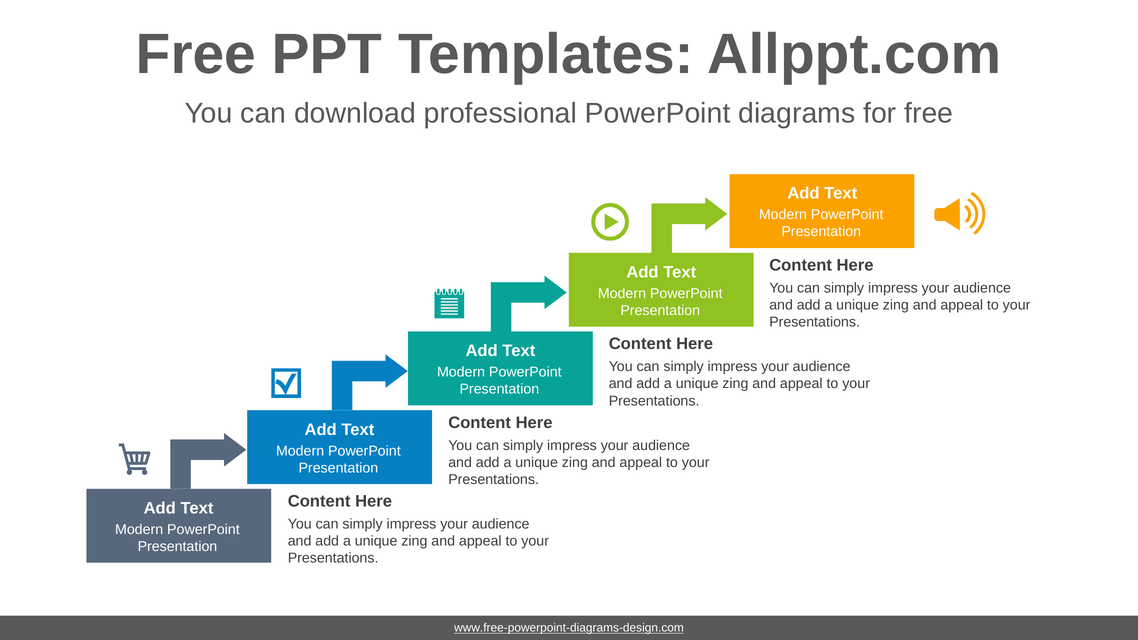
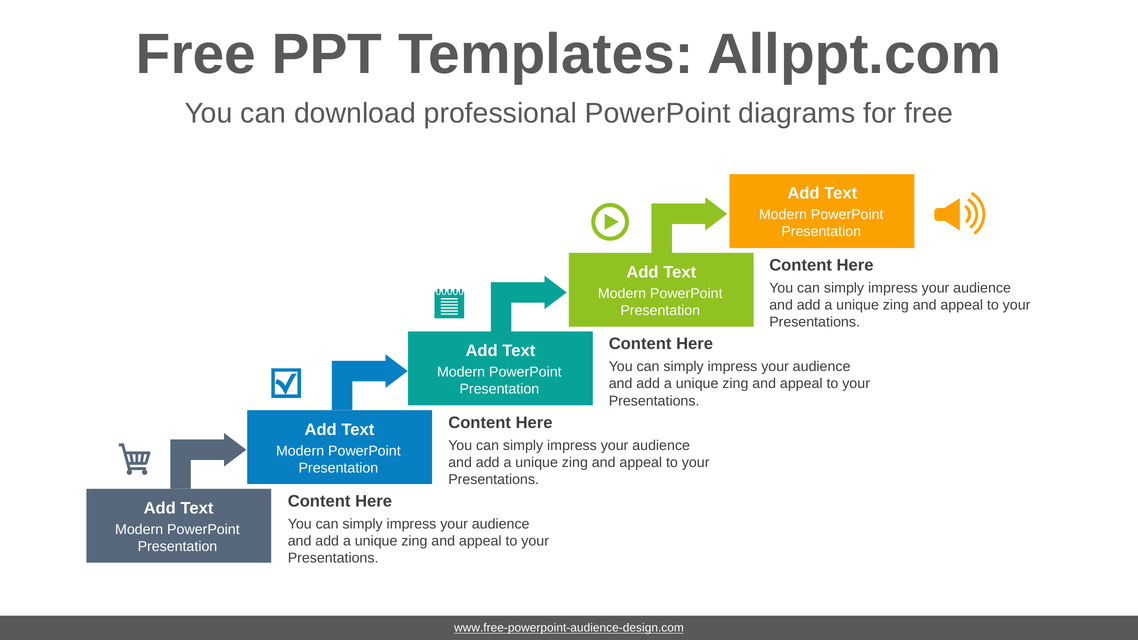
www.free-powerpoint-diagrams-design.com: www.free-powerpoint-diagrams-design.com -> www.free-powerpoint-audience-design.com
